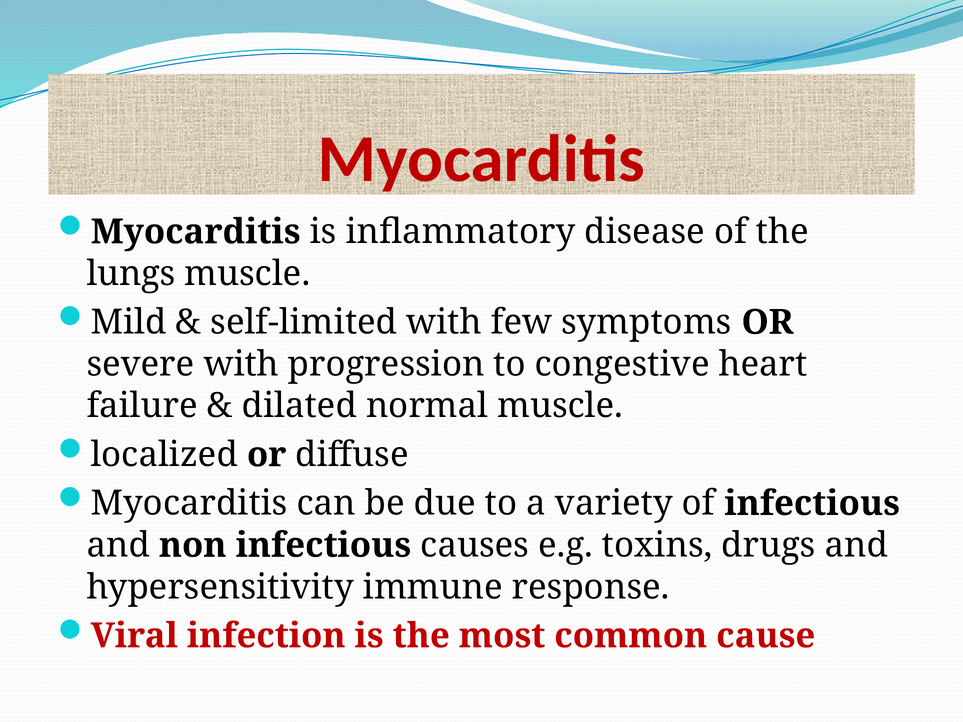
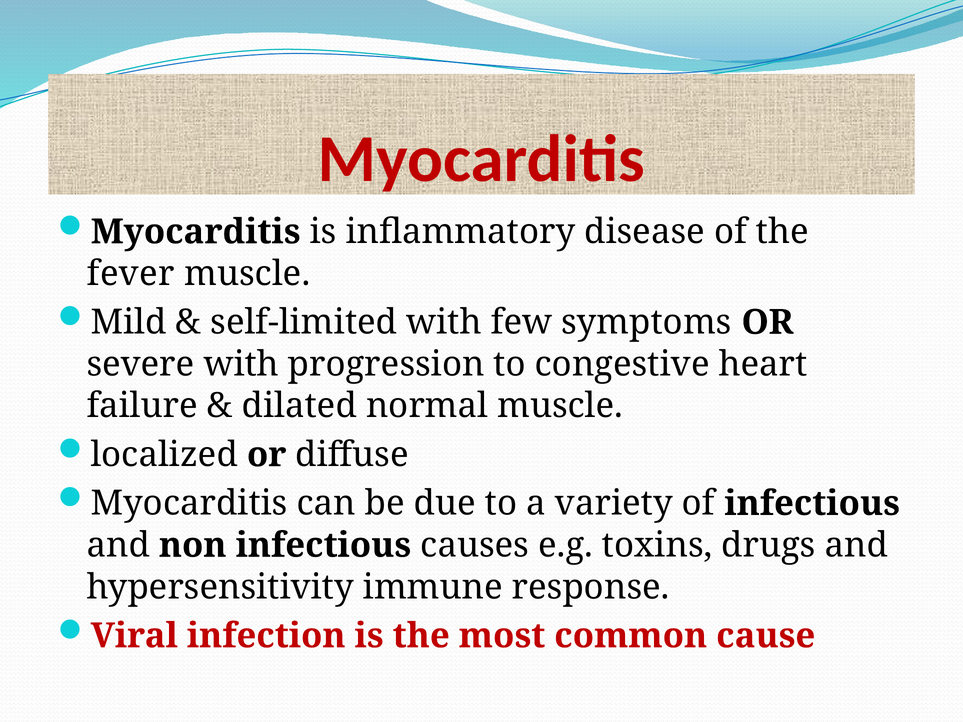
lungs: lungs -> fever
